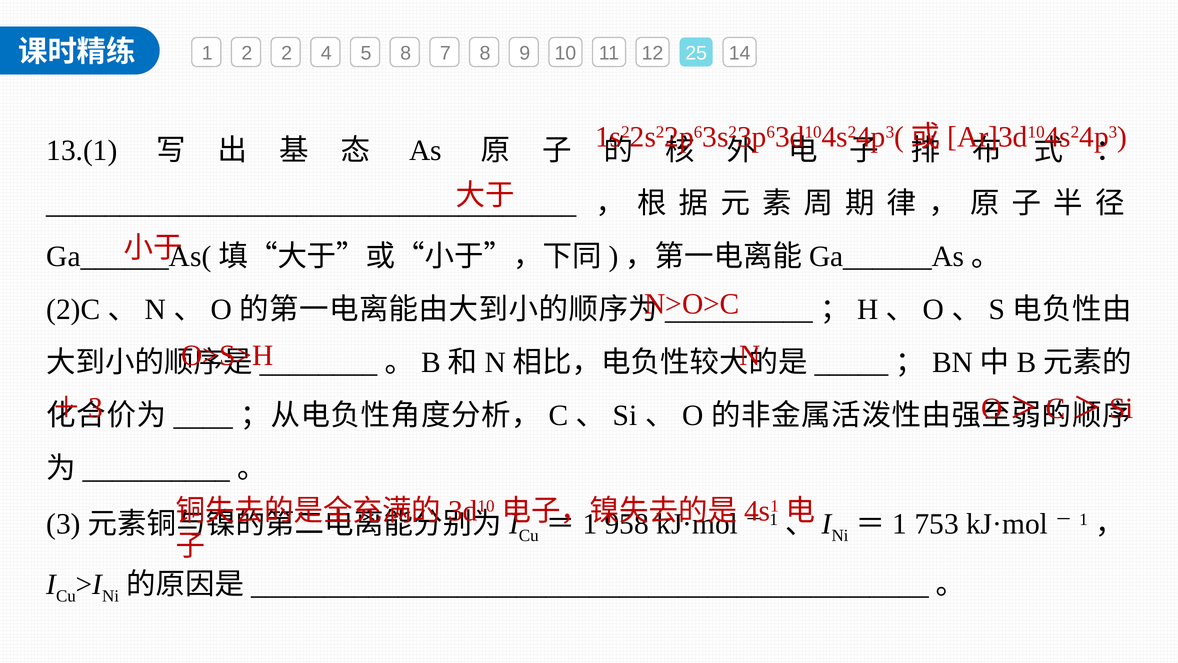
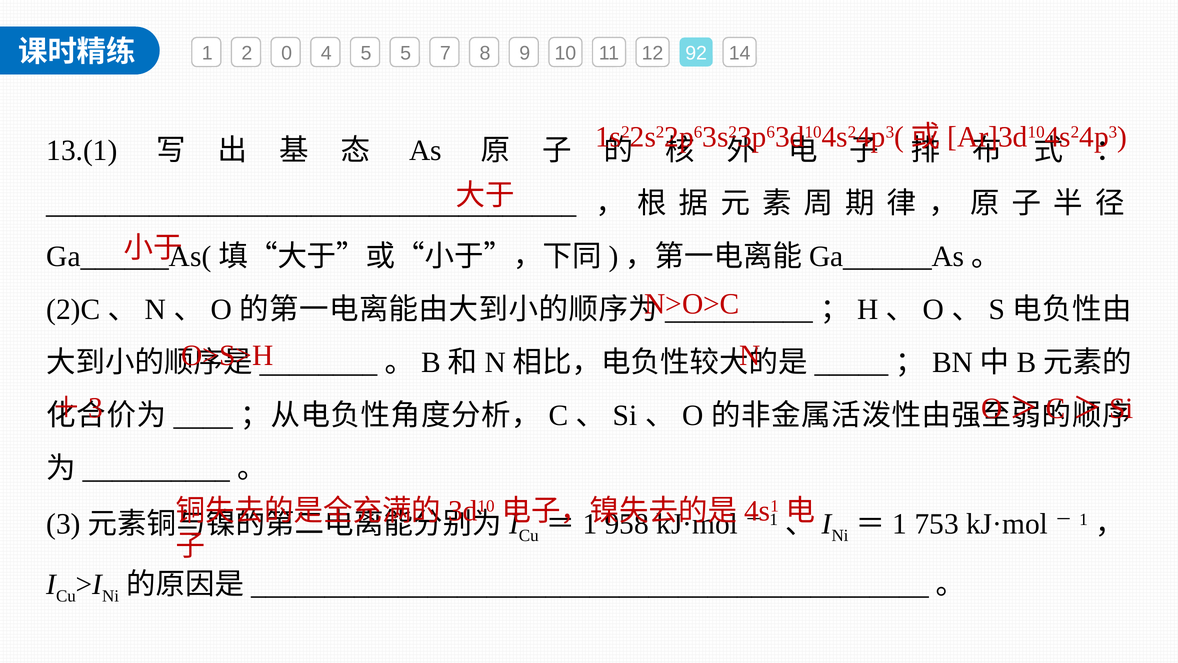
2 2: 2 -> 0
5 8: 8 -> 5
25: 25 -> 92
